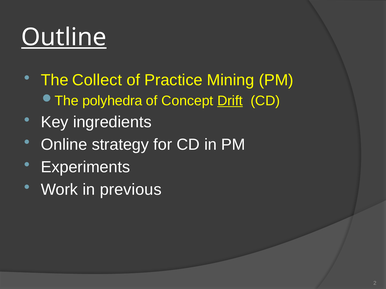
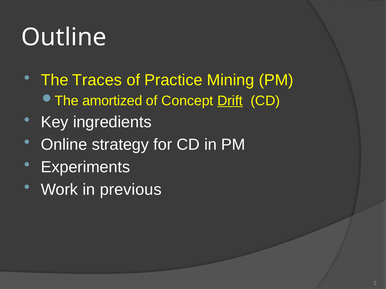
Outline underline: present -> none
Collect: Collect -> Traces
polyhedra: polyhedra -> amortized
